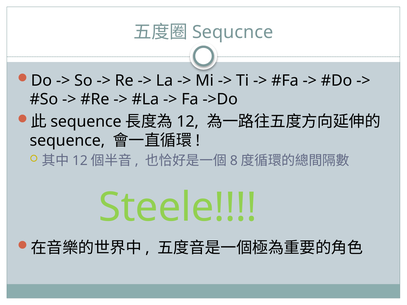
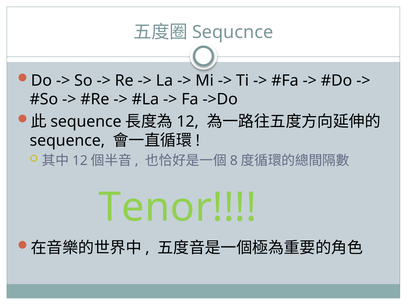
Steele: Steele -> Tenor
